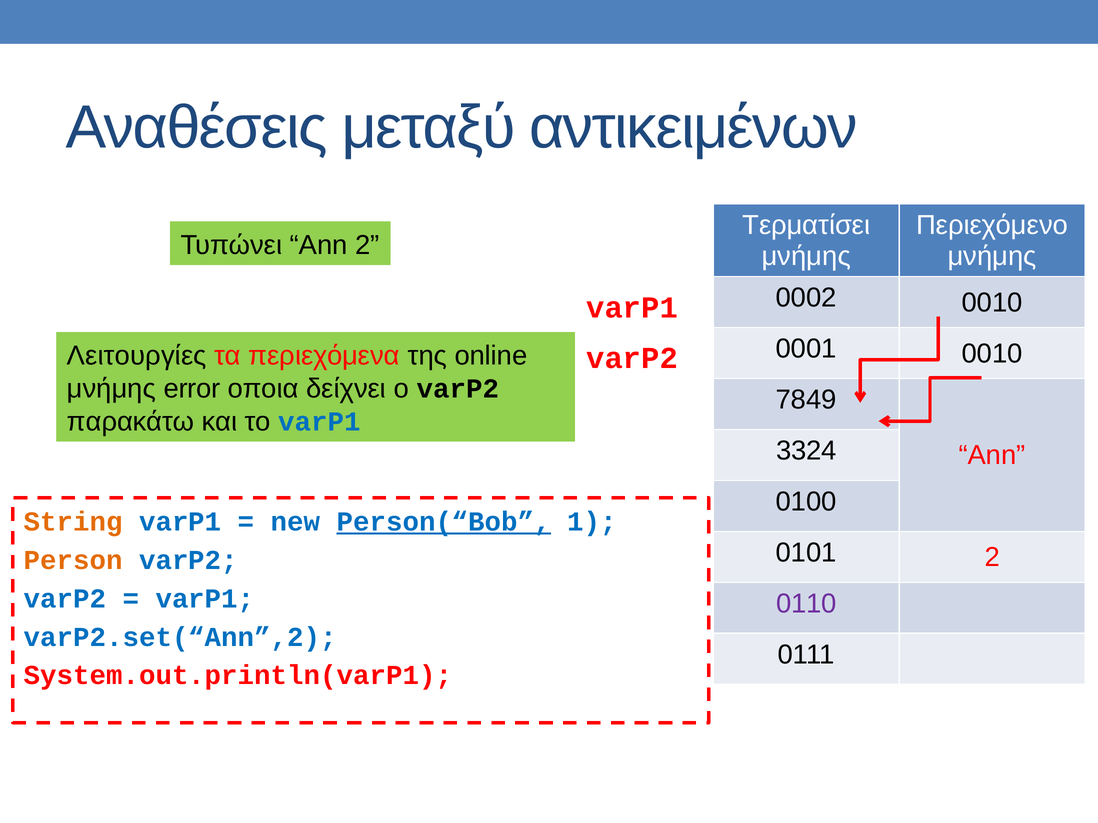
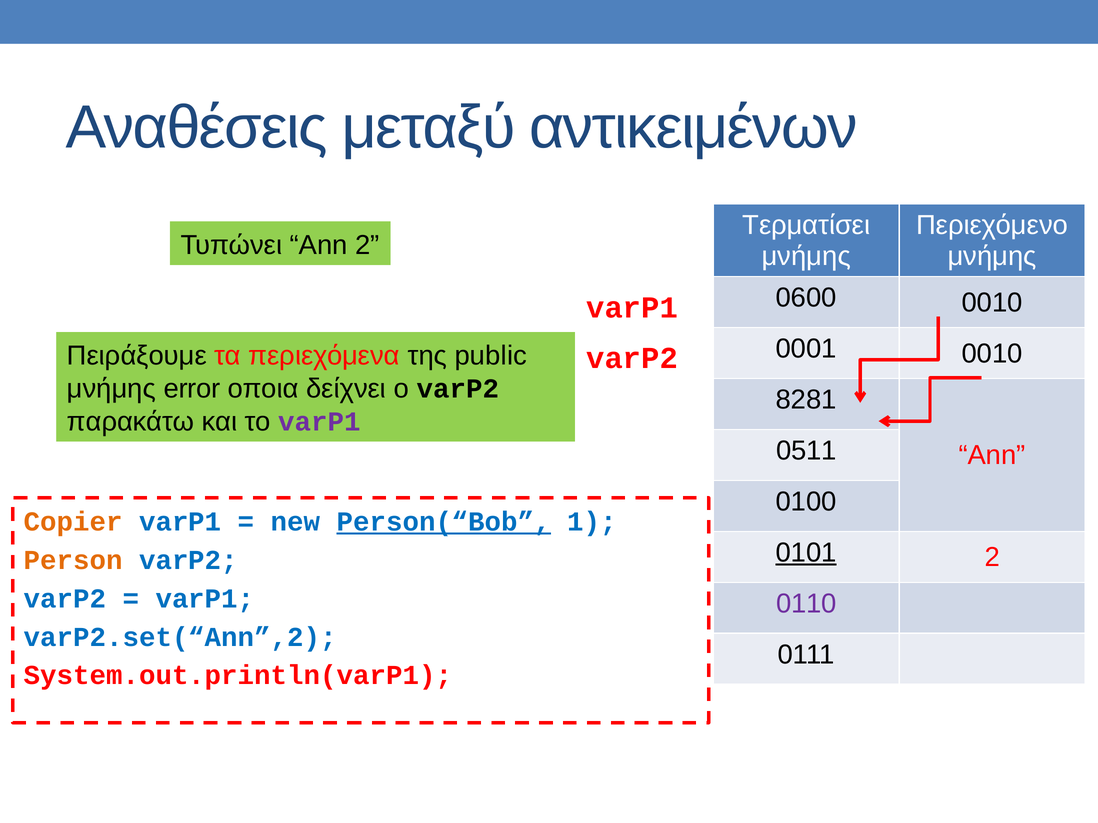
0002: 0002 -> 0600
Λειτουργίες: Λειτουργίες -> Πειράξουμε
online: online -> public
7849: 7849 -> 8281
varP1 at (319, 422) colour: blue -> purple
3324: 3324 -> 0511
String: String -> Copier
0101 underline: none -> present
